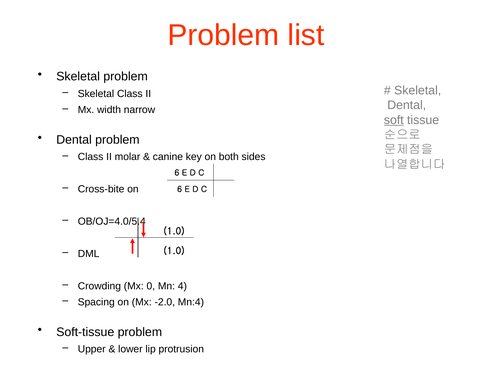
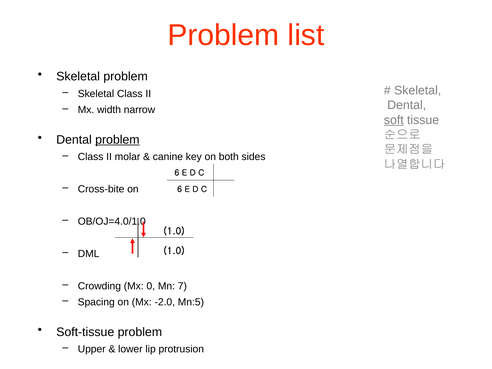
problem at (117, 140) underline: none -> present
OB/OJ=4.0/5.4: OB/OJ=4.0/5.4 -> OB/OJ=4.0/1.0
4: 4 -> 7
Mn:4: Mn:4 -> Mn:5
